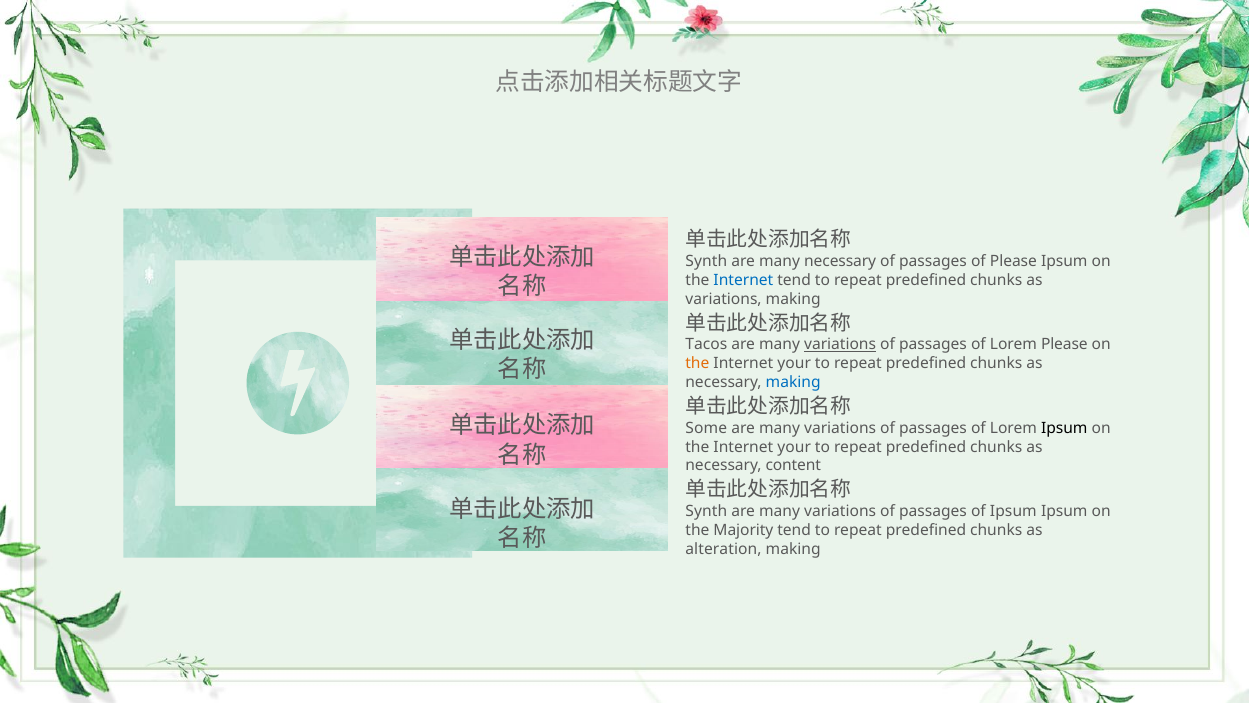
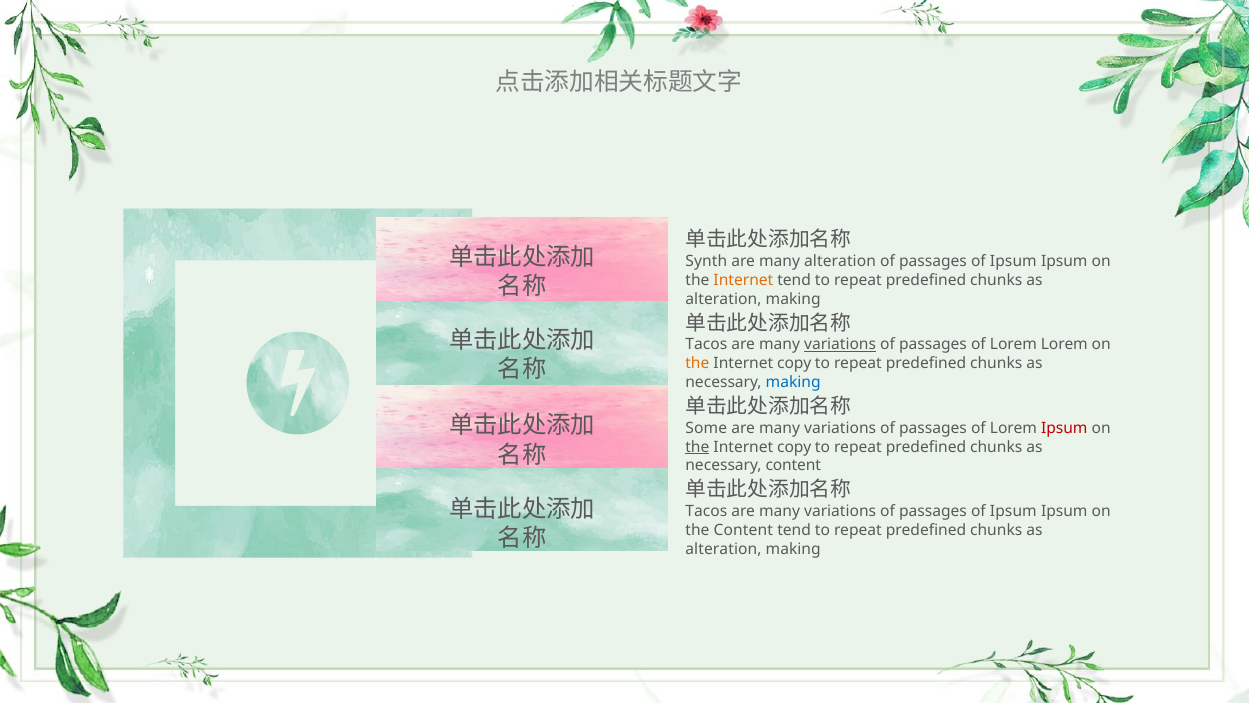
many necessary: necessary -> alteration
Please at (1013, 261): Please -> Ipsum
Internet at (743, 280) colour: blue -> orange
variations at (724, 299): variations -> alteration
Lorem Please: Please -> Lorem
your at (794, 363): your -> copy
Ipsum at (1064, 428) colour: black -> red
the at (697, 447) underline: none -> present
your at (794, 447): your -> copy
Synth at (706, 511): Synth -> Tacos
the Majority: Majority -> Content
